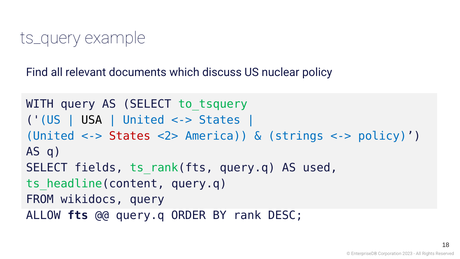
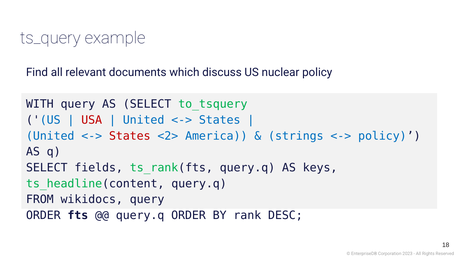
USA colour: black -> red
used: used -> keys
ALLOW at (43, 215): ALLOW -> ORDER
